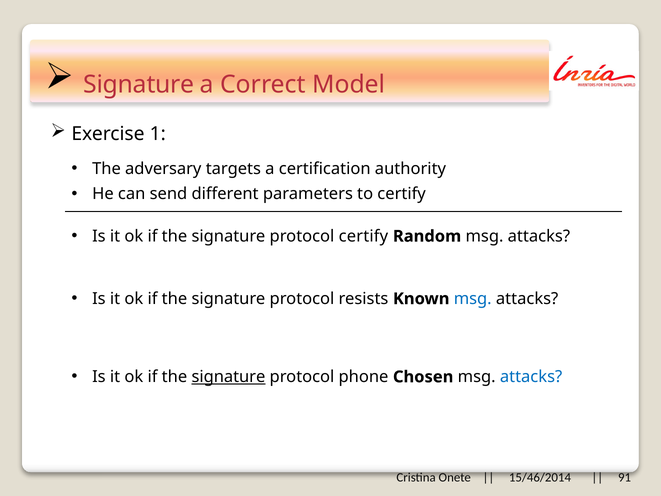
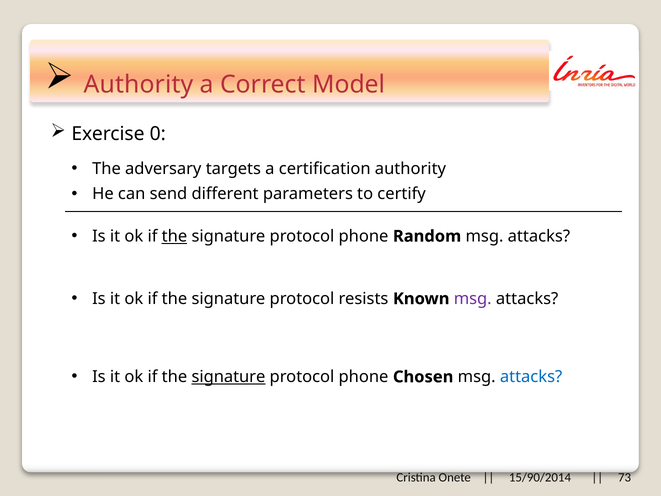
Signature at (139, 84): Signature -> Authority
1: 1 -> 0
the at (174, 236) underline: none -> present
certify at (363, 236): certify -> phone
msg at (473, 299) colour: blue -> purple
15/46/2014: 15/46/2014 -> 15/90/2014
91: 91 -> 73
